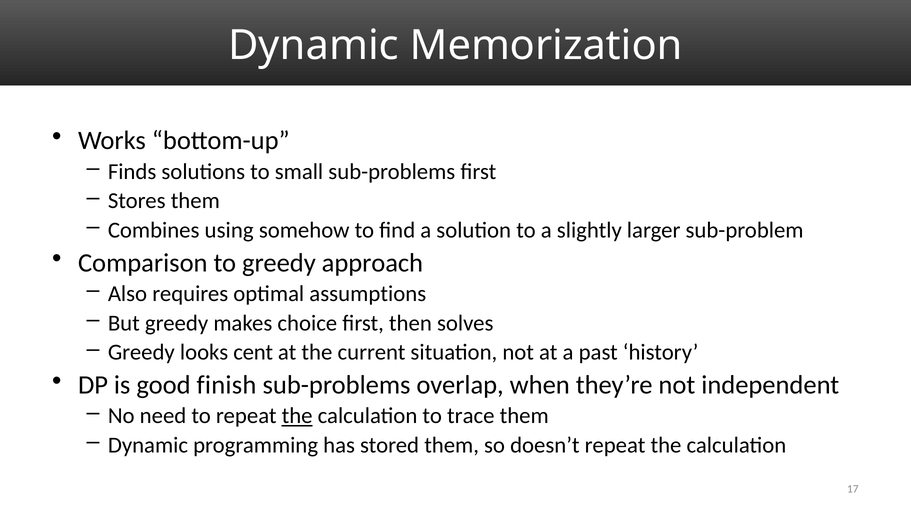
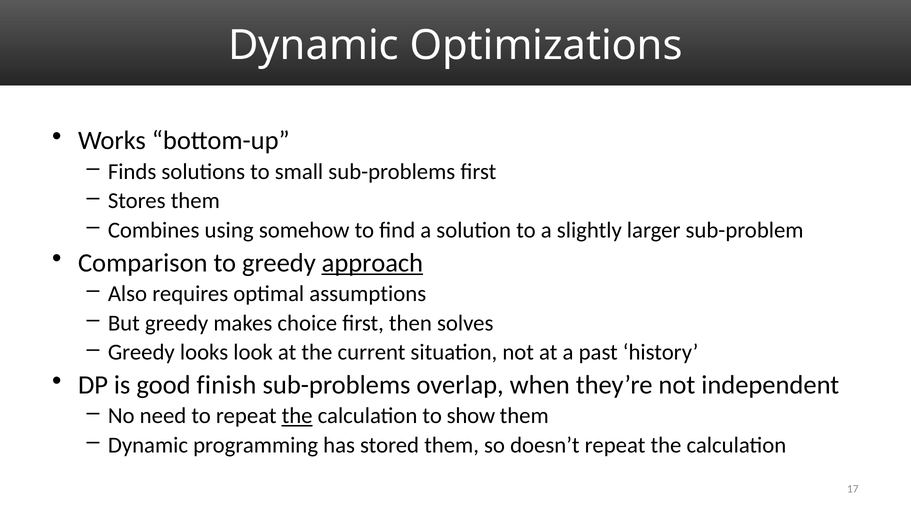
Memorization: Memorization -> Optimizations
approach underline: none -> present
cent: cent -> look
trace: trace -> show
